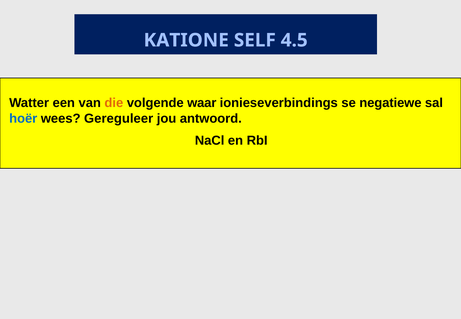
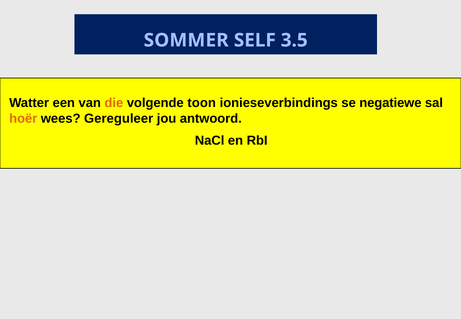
KATIONE: KATIONE -> SOMMER
4.5: 4.5 -> 3.5
waar: waar -> toon
hoër colour: blue -> orange
